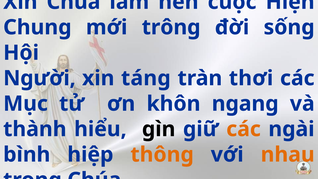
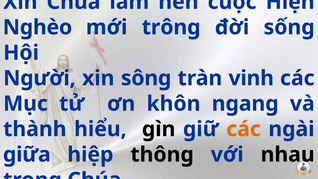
Chung: Chung -> Nghèo
táng: táng -> sông
thơi: thơi -> vinh
bình: bình -> giữa
thông colour: orange -> black
nhau colour: orange -> black
